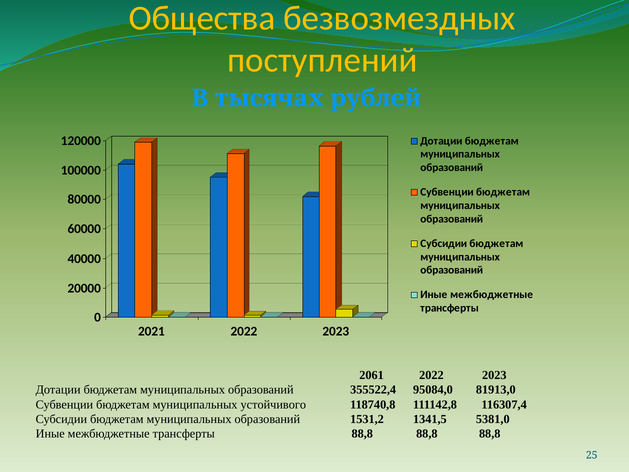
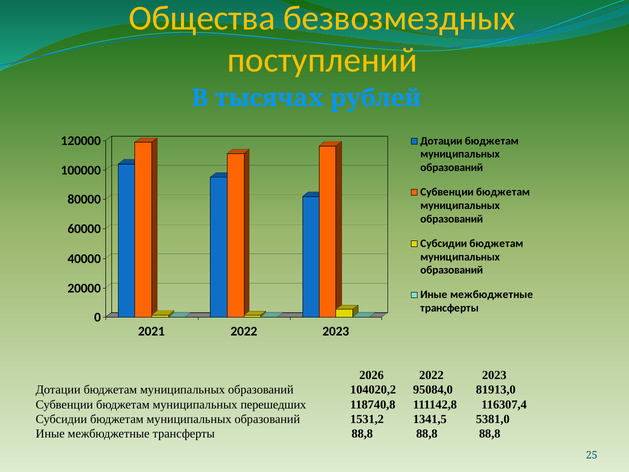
2061: 2061 -> 2026
355522,4: 355522,4 -> 104020,2
устойчивого: устойчивого -> перешедших
